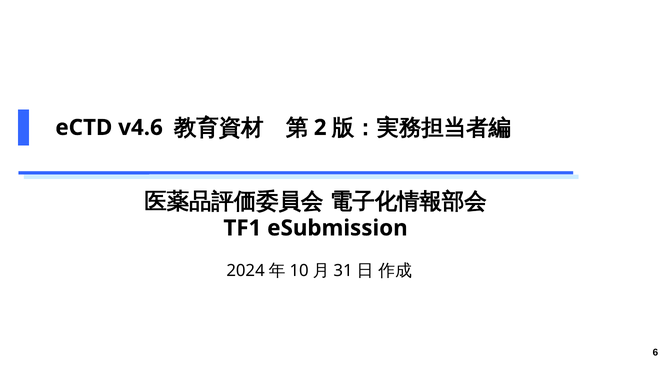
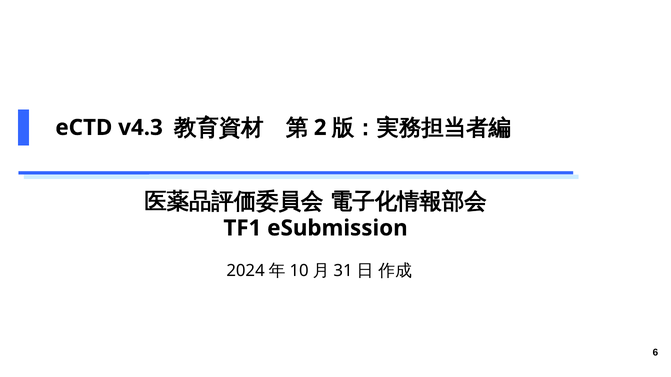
v4.6: v4.6 -> v4.3
